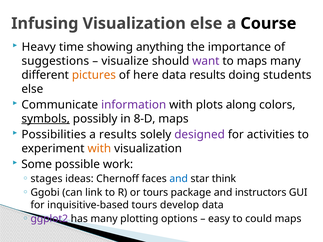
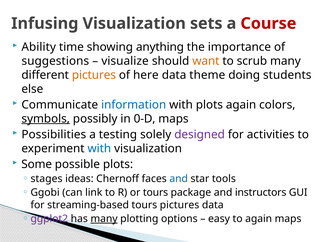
Visualization else: else -> sets
Course colour: black -> red
Heavy: Heavy -> Ability
want colour: purple -> orange
to maps: maps -> scrub
data results: results -> theme
information colour: purple -> blue
plots along: along -> again
8-D: 8-D -> 0-D
a results: results -> testing
with at (99, 149) colour: orange -> blue
possible work: work -> plots
think: think -> tools
inquisitive-based: inquisitive-based -> streaming-based
tours develop: develop -> pictures
many at (104, 219) underline: none -> present
to could: could -> again
